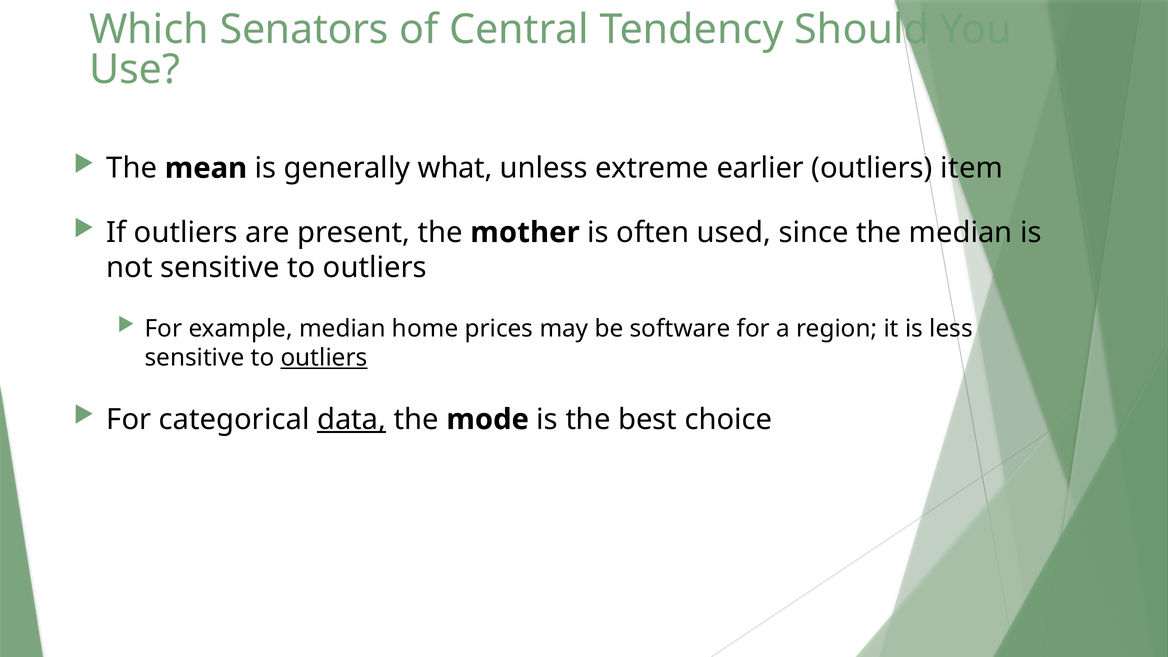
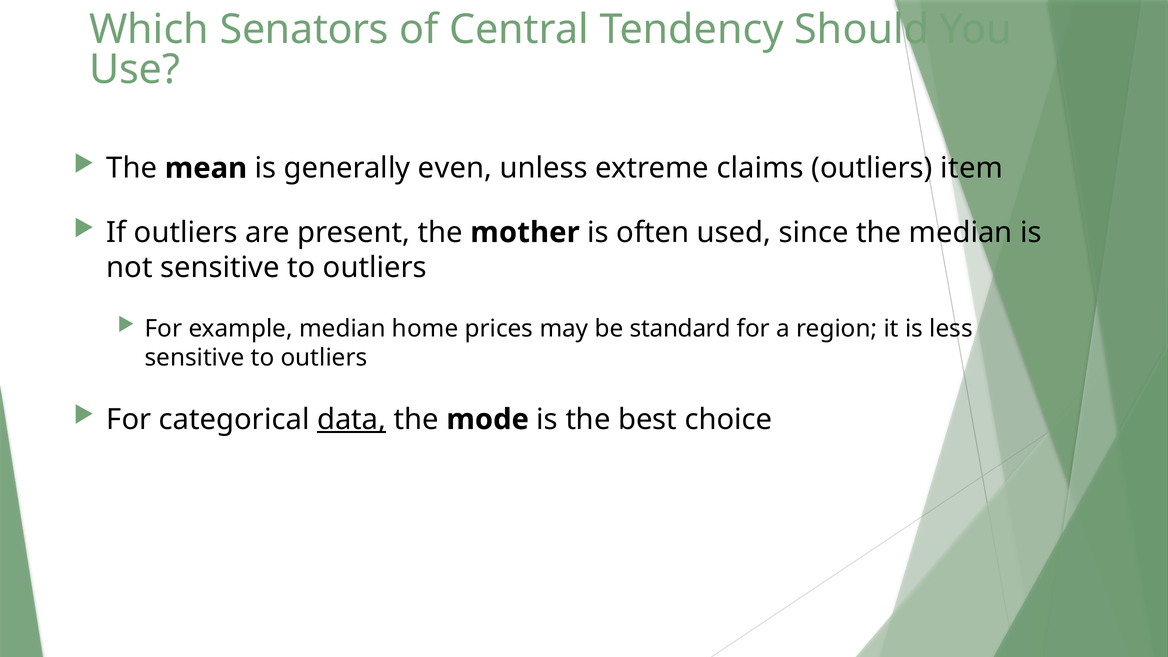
what: what -> even
earlier: earlier -> claims
software: software -> standard
outliers at (324, 358) underline: present -> none
